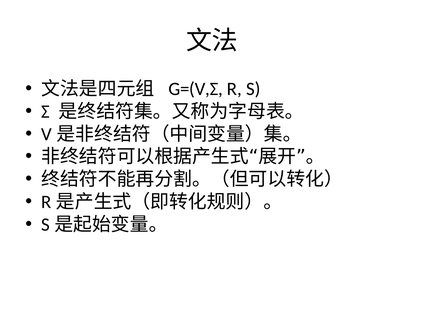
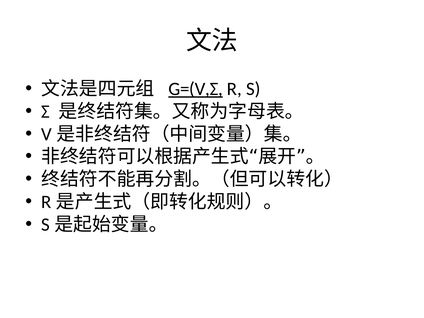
G=(V,Σ underline: none -> present
